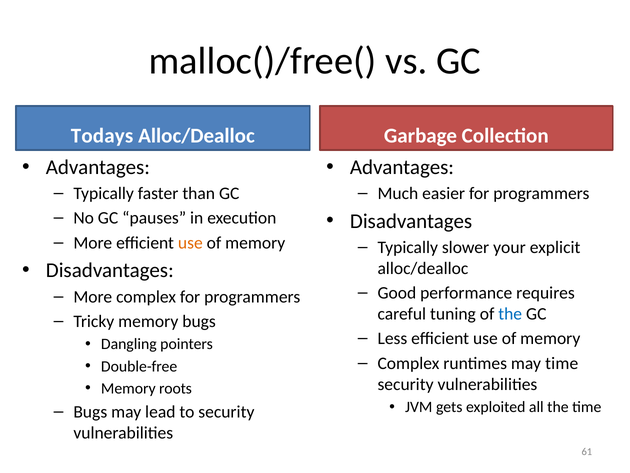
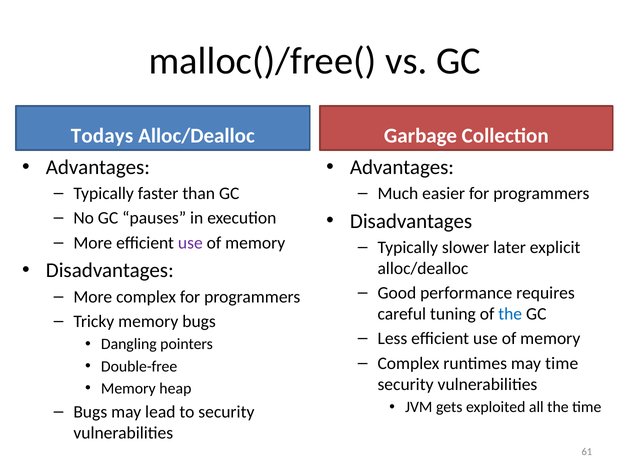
use at (190, 243) colour: orange -> purple
your: your -> later
roots: roots -> heap
